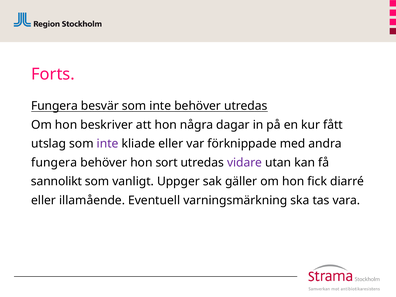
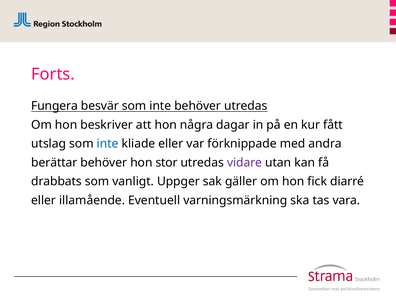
inte at (108, 144) colour: purple -> blue
fungera at (54, 163): fungera -> berättar
sort: sort -> stor
sannolikt: sannolikt -> drabbats
